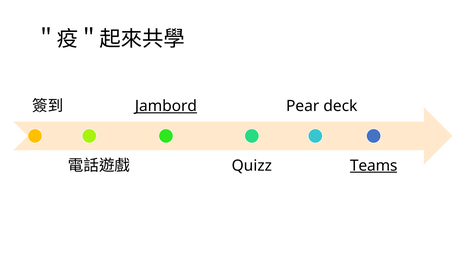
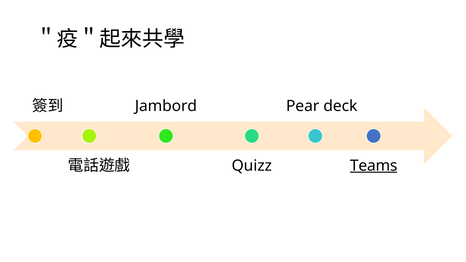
Jambord underline: present -> none
